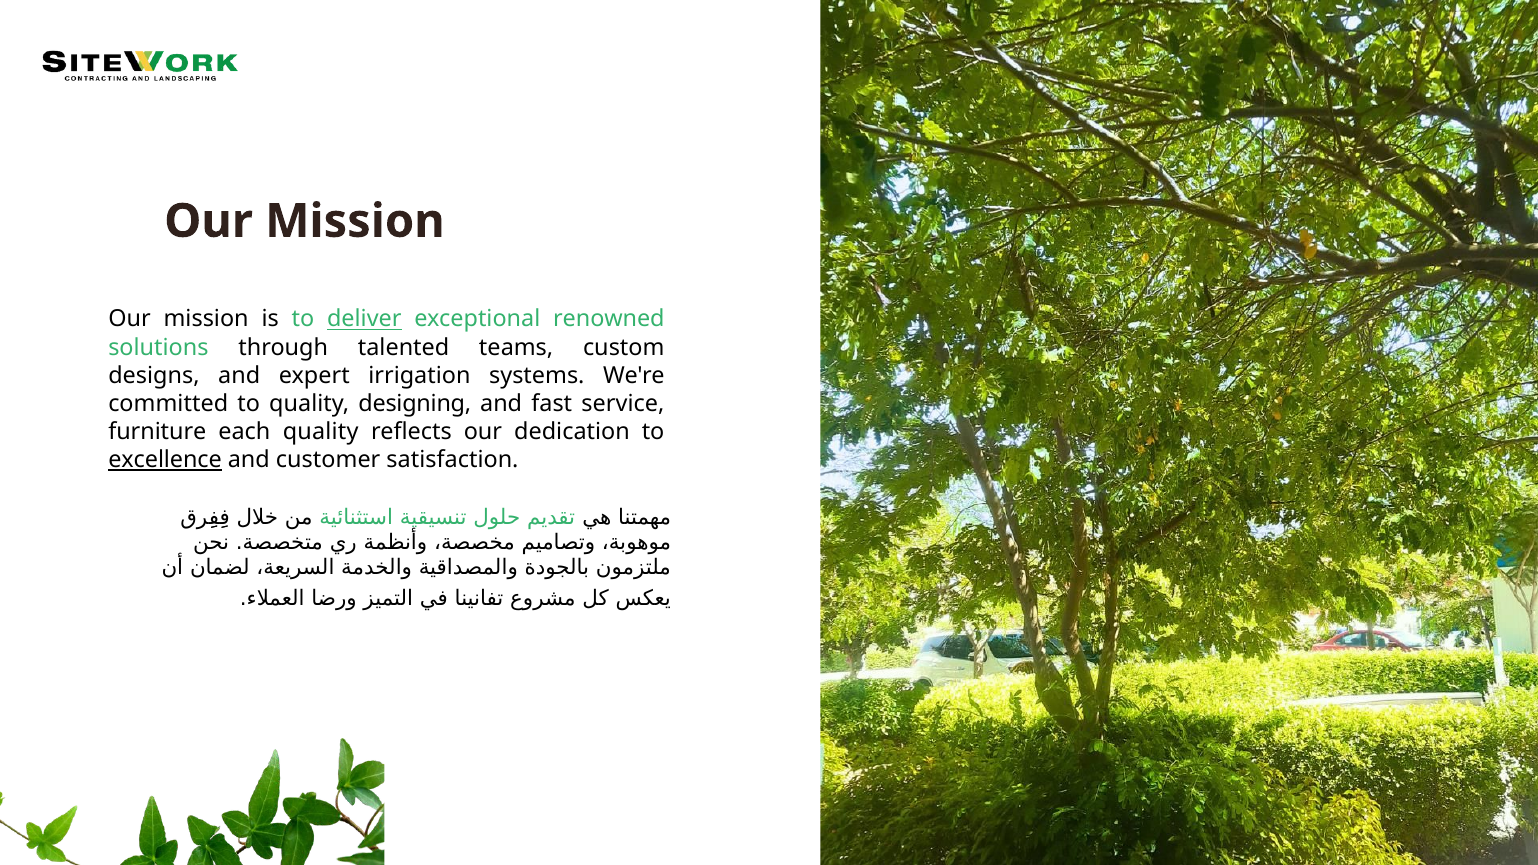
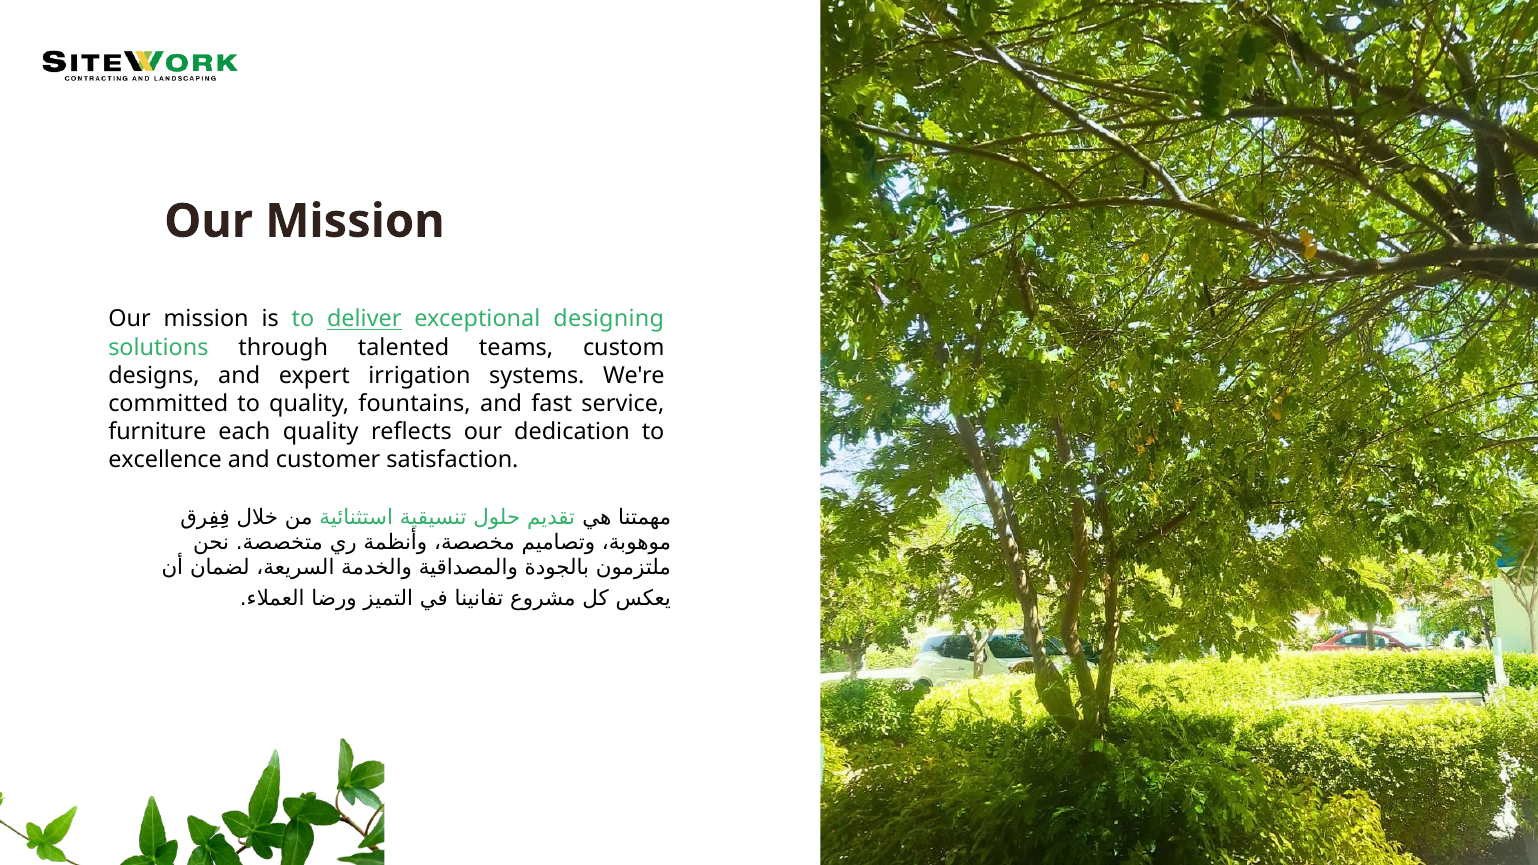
renowned: renowned -> designing
designing: designing -> fountains
excellence underline: present -> none
